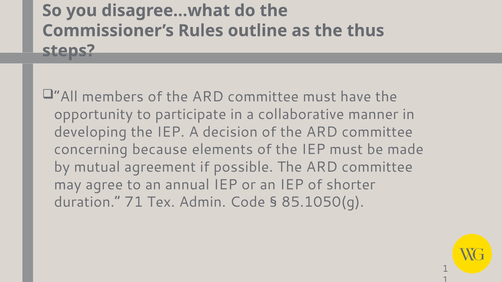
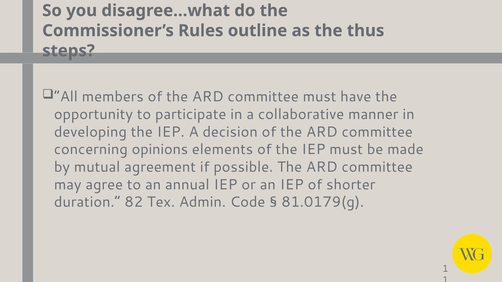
because: because -> opinions
71: 71 -> 82
85.1050(g: 85.1050(g -> 81.0179(g
